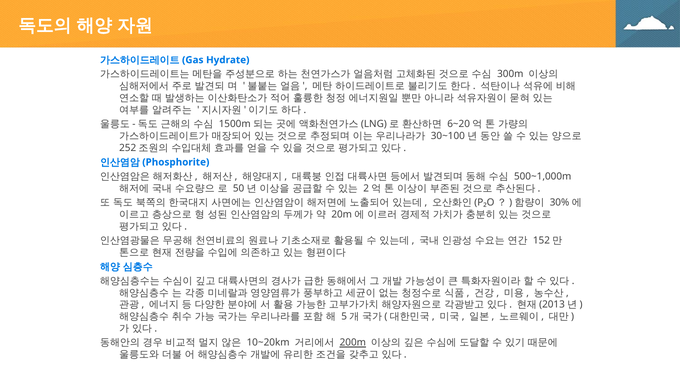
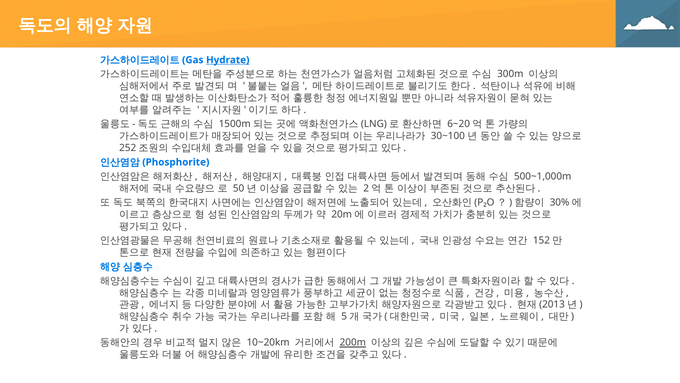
Hydrate underline: none -> present
